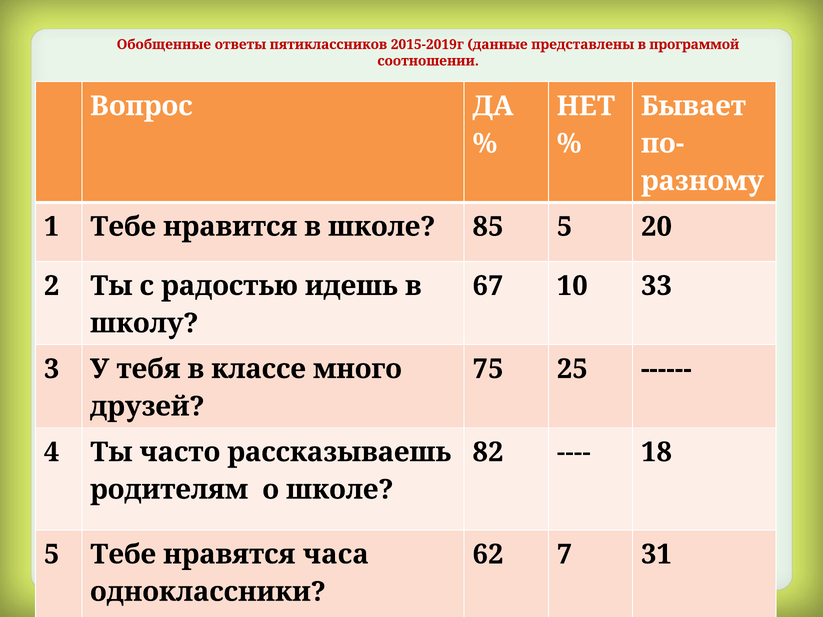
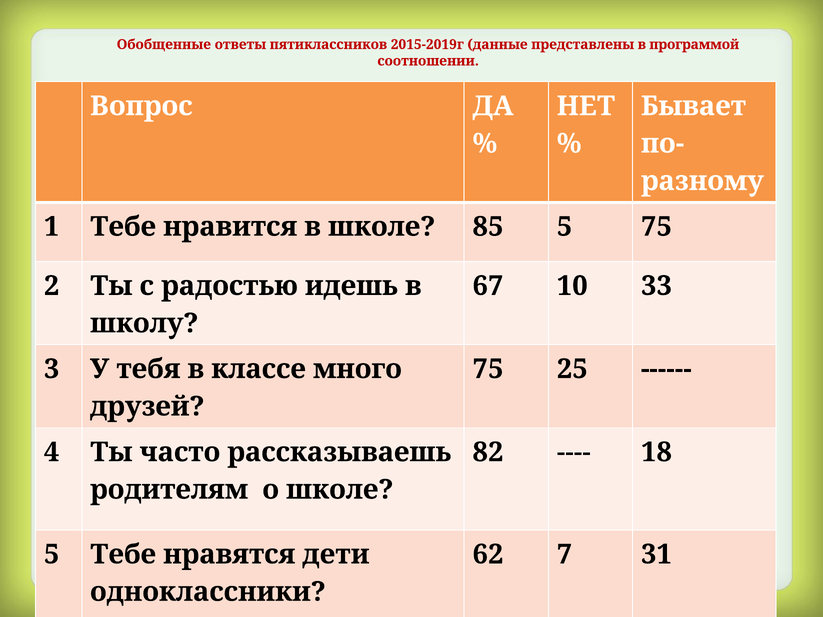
5 20: 20 -> 75
часа: часа -> дети
